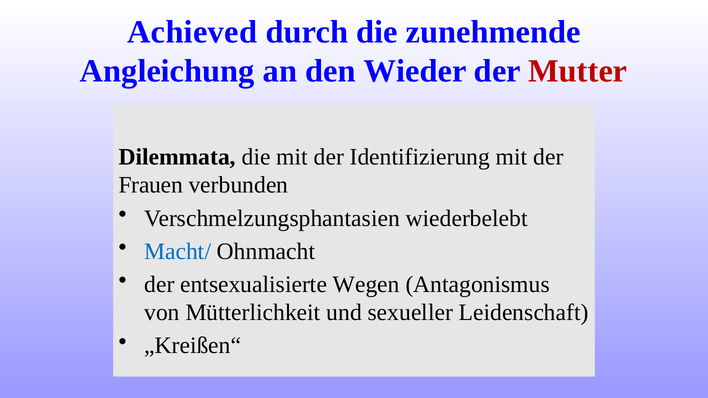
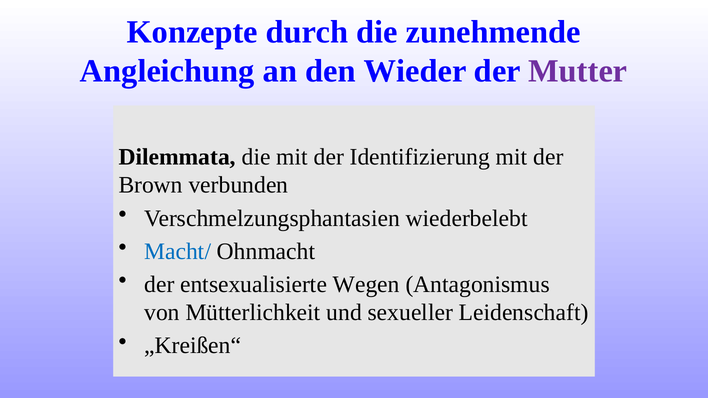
Achieved: Achieved -> Konzepte
Mutter colour: red -> purple
Frauen: Frauen -> Brown
